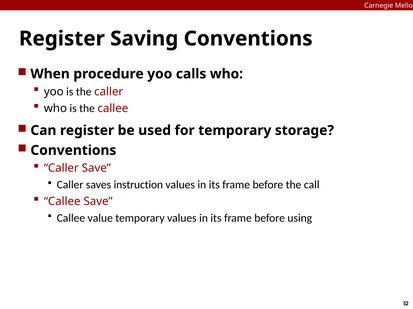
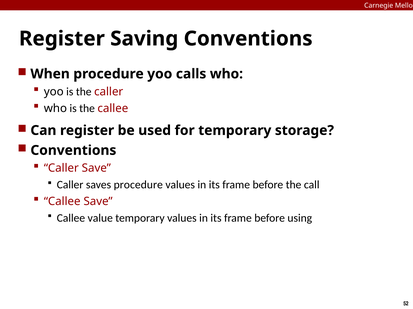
saves instruction: instruction -> procedure
